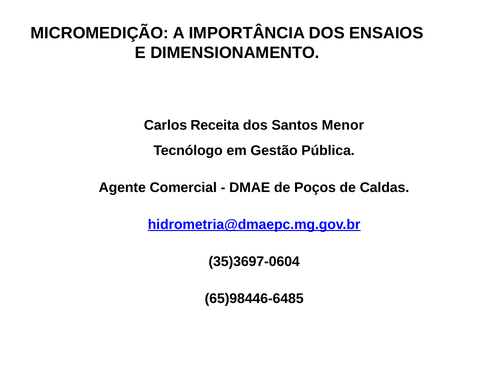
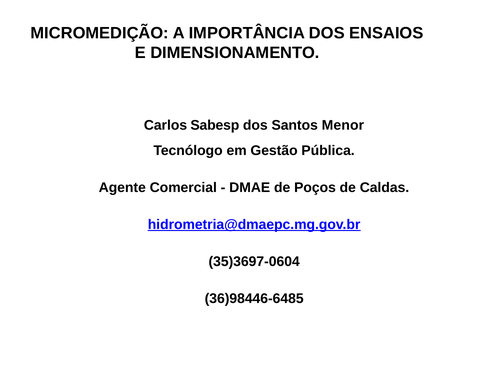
Receita: Receita -> Sabesp
65)98446-6485: 65)98446-6485 -> 36)98446-6485
